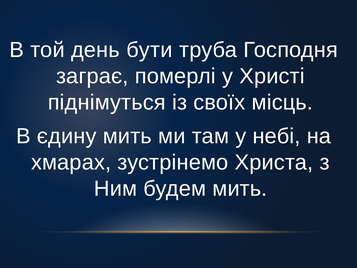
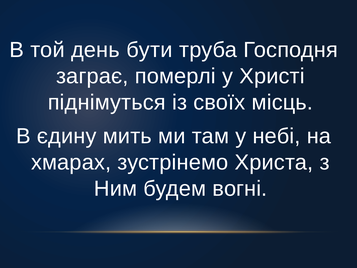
будем мить: мить -> вогні
